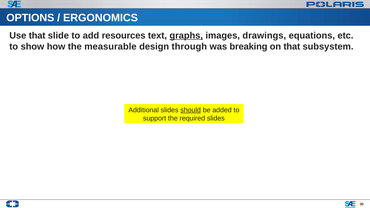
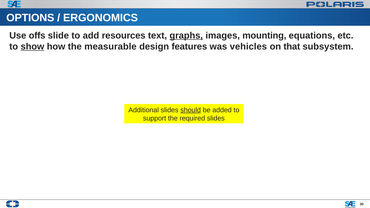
Use that: that -> offs
drawings: drawings -> mounting
show underline: none -> present
through: through -> features
breaking: breaking -> vehicles
